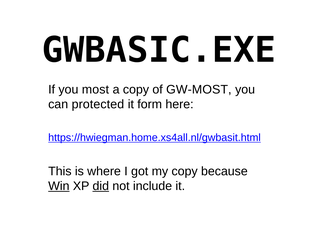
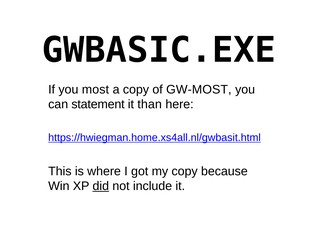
protected: protected -> statement
form: form -> than
Win underline: present -> none
